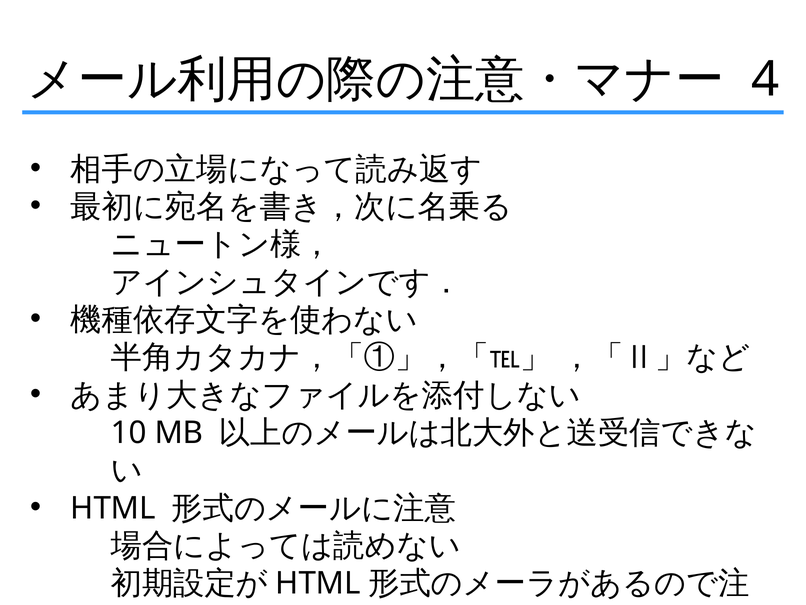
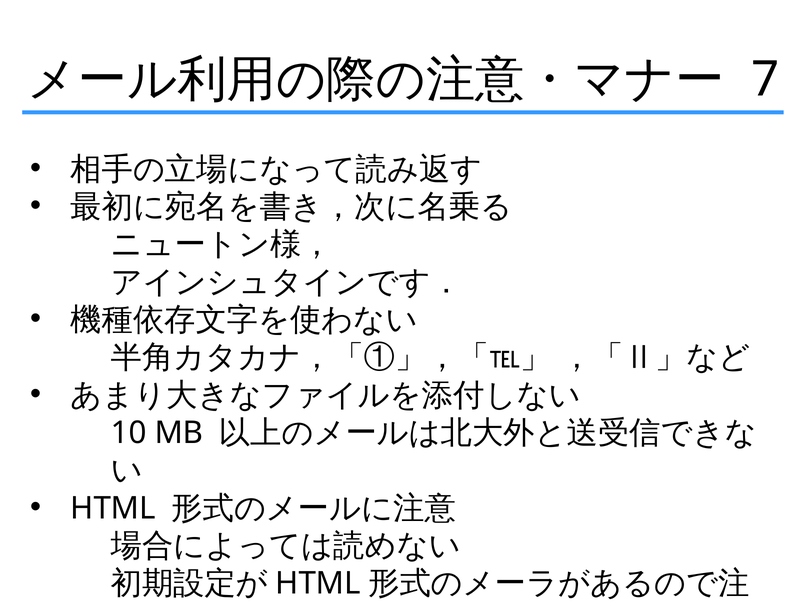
4: 4 -> 7
